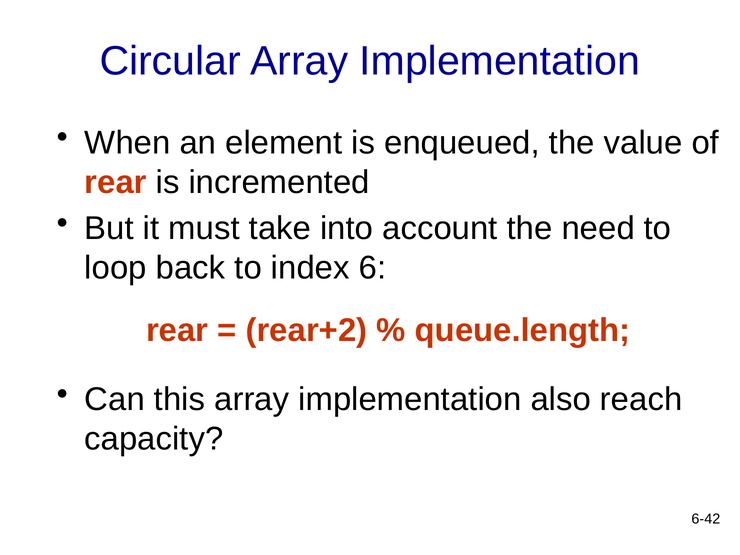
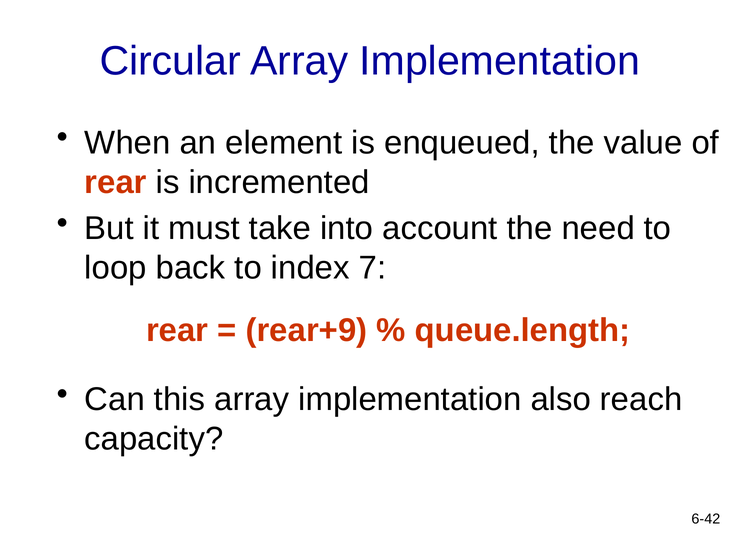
6: 6 -> 7
rear+2: rear+2 -> rear+9
